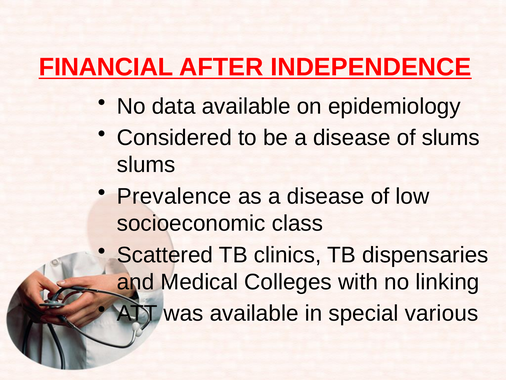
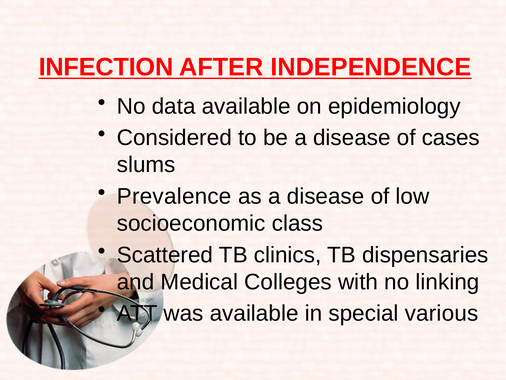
FINANCIAL: FINANCIAL -> INFECTION
of slums: slums -> cases
